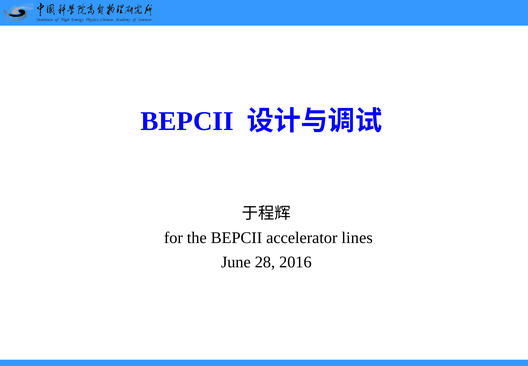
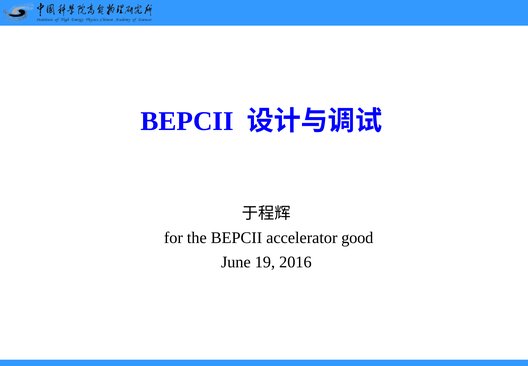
lines: lines -> good
28: 28 -> 19
